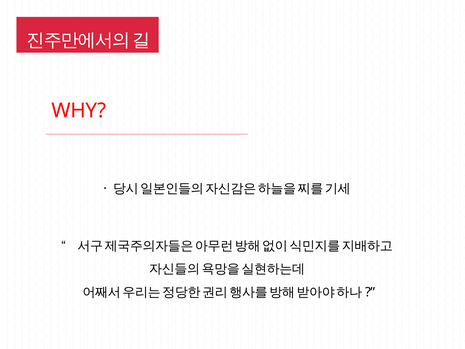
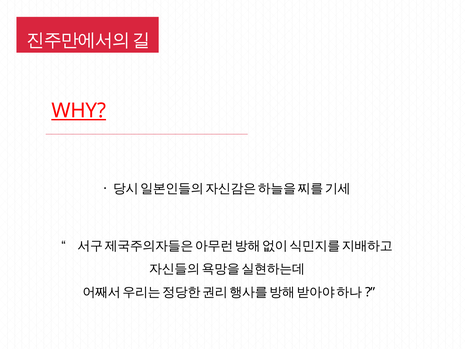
WHY underline: none -> present
